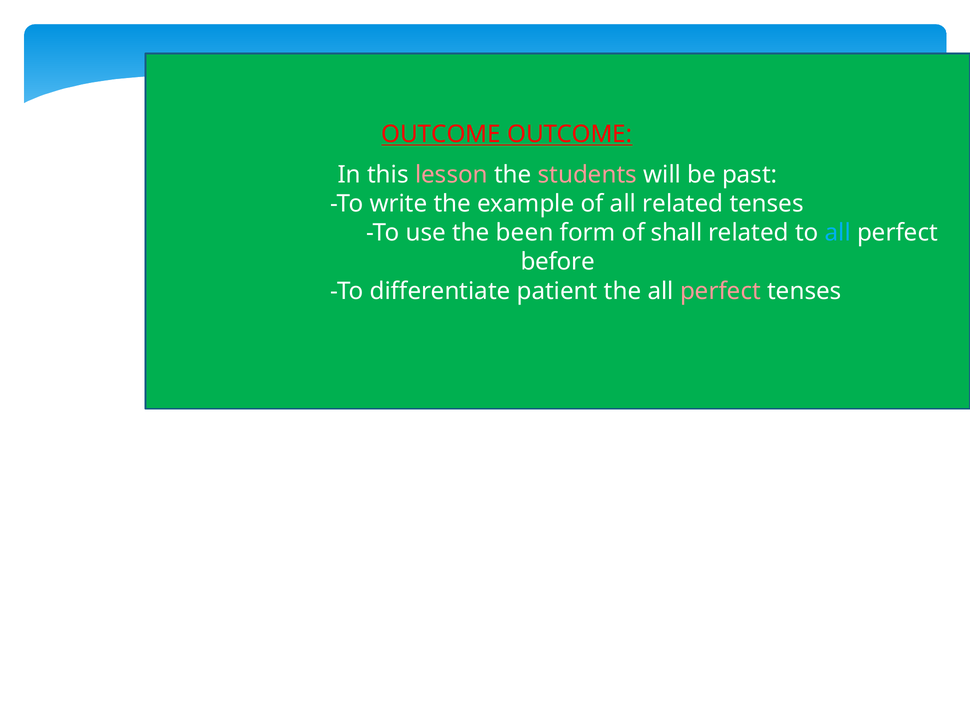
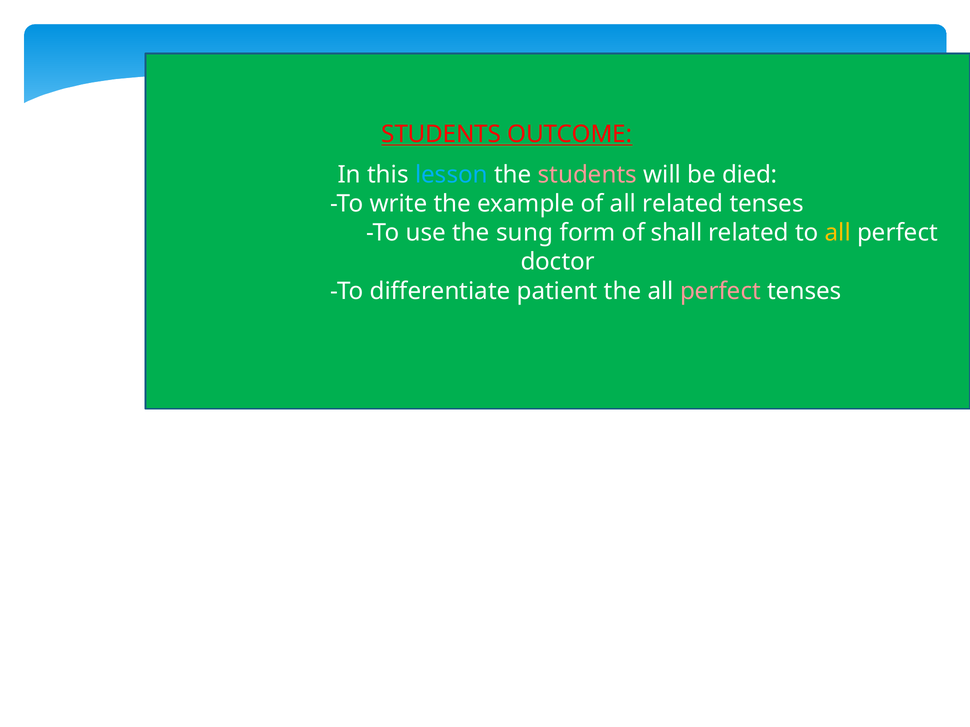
OUTCOME at (441, 134): OUTCOME -> STUDENTS
lesson colour: pink -> light blue
past: past -> died
been: been -> sung
all at (838, 233) colour: light blue -> yellow
before: before -> doctor
